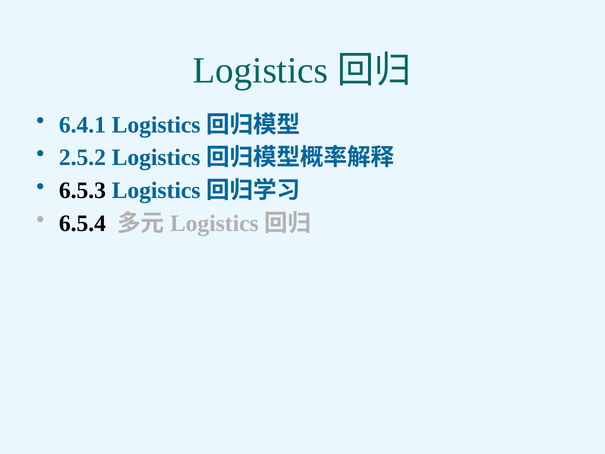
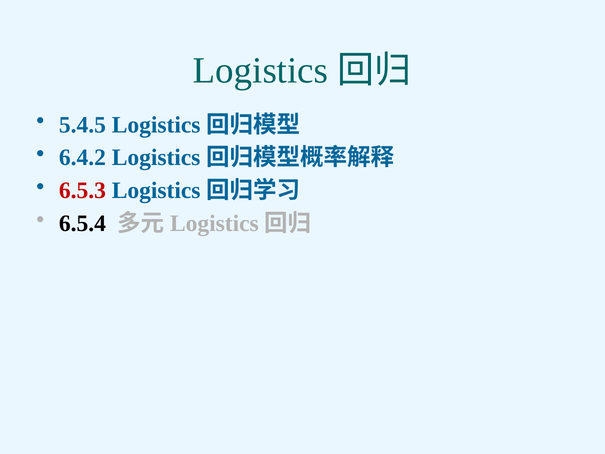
6.4.1: 6.4.1 -> 5.4.5
2.5.2: 2.5.2 -> 6.4.2
6.5.3 colour: black -> red
